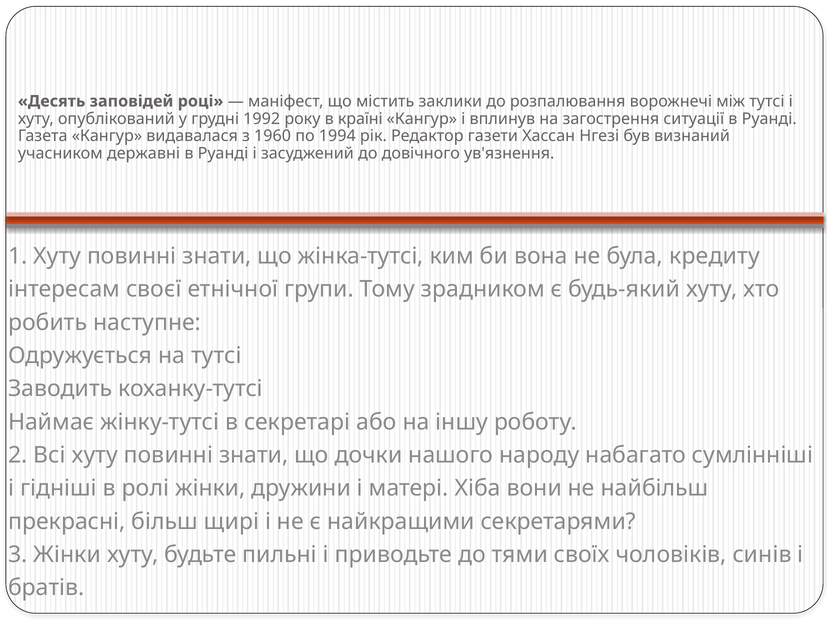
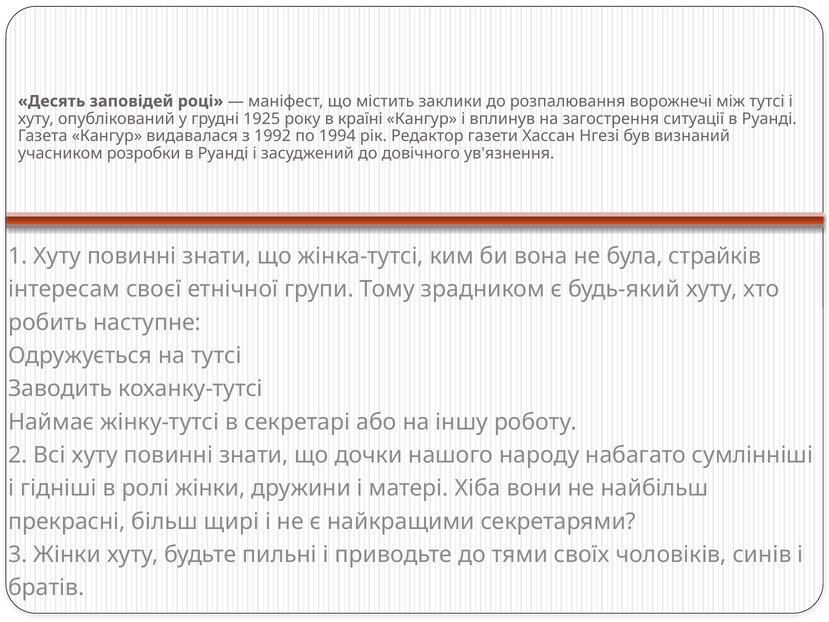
1992: 1992 -> 1925
1960: 1960 -> 1992
державні: державні -> розробки
кредиту: кредиту -> страйків
